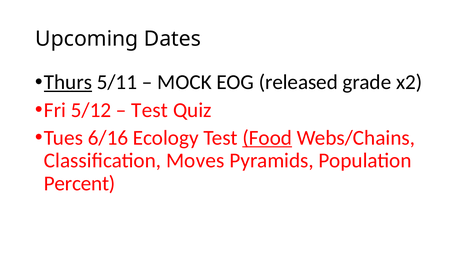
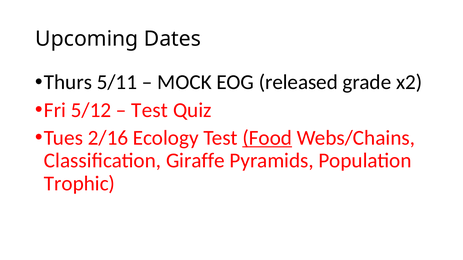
Thurs underline: present -> none
6/16: 6/16 -> 2/16
Moves: Moves -> Giraffe
Percent: Percent -> Trophic
